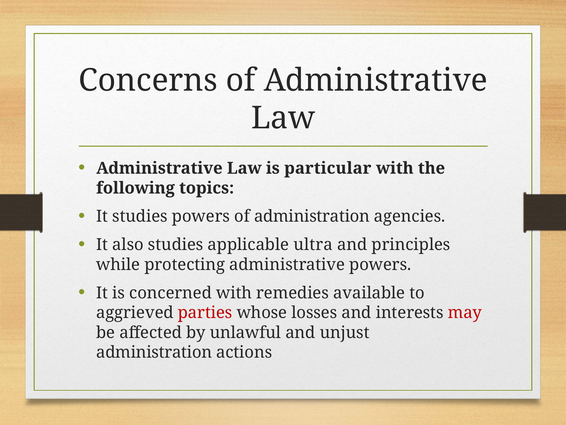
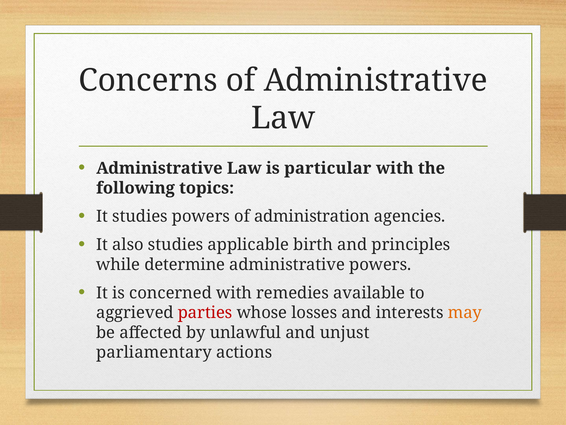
ultra: ultra -> birth
protecting: protecting -> determine
may colour: red -> orange
administration at (154, 352): administration -> parliamentary
